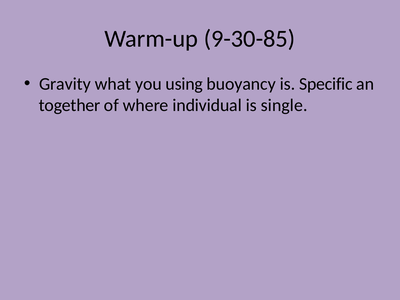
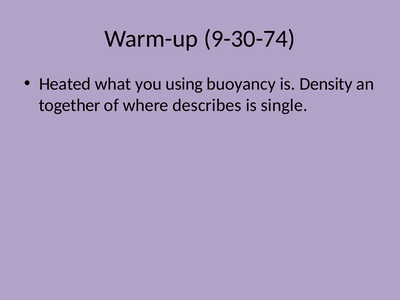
9-30-85: 9-30-85 -> 9-30-74
Gravity: Gravity -> Heated
Specific: Specific -> Density
individual: individual -> describes
